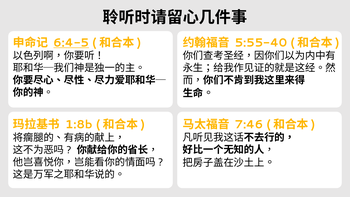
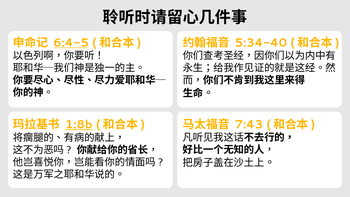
5:55-40: 5:55-40 -> 5:34-40
7:46: 7:46 -> 7:43
1:8b underline: none -> present
